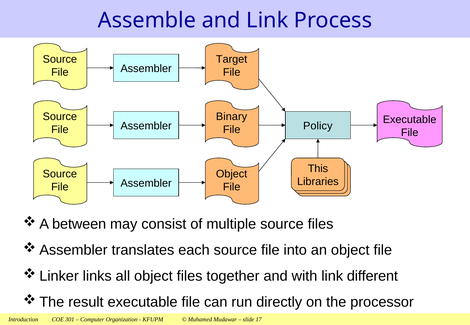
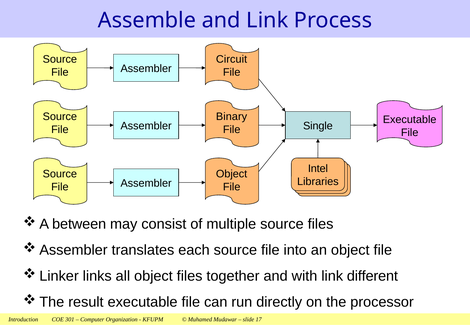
Target: Target -> Circuit
Policy: Policy -> Single
This: This -> Intel
